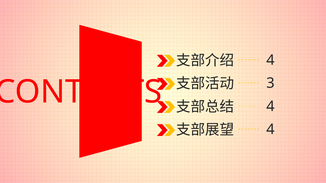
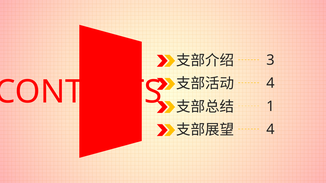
4 at (271, 60): 4 -> 3
3 at (271, 83): 3 -> 4
4 at (271, 106): 4 -> 1
